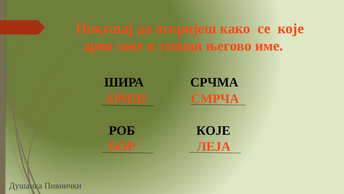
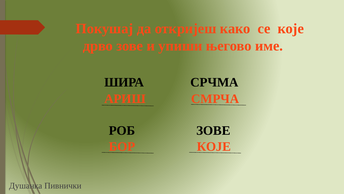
РОБ КОЈЕ: КОЈЕ -> ЗОВЕ
БОР ЛЕЈА: ЛЕЈА -> КОЈЕ
